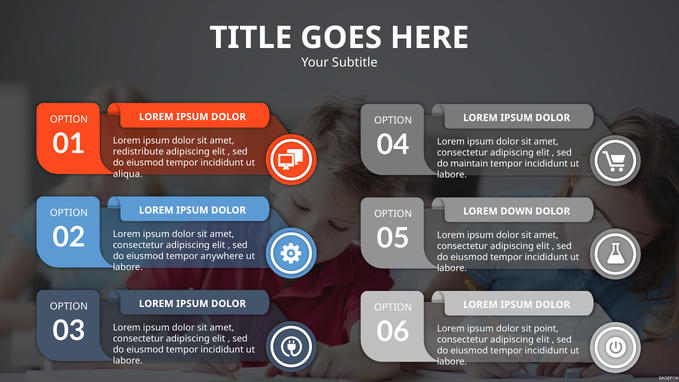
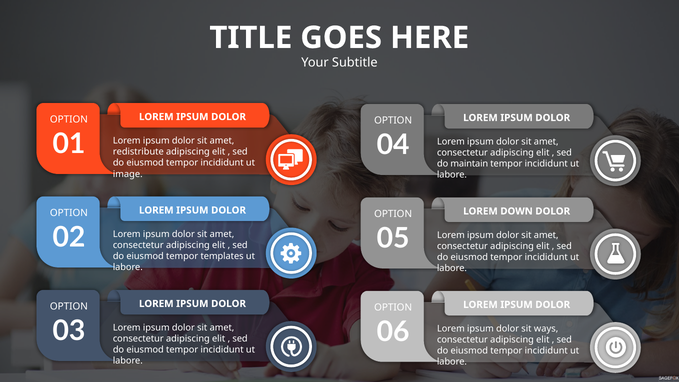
aliqua: aliqua -> image
anywhere: anywhere -> templates
point: point -> ways
